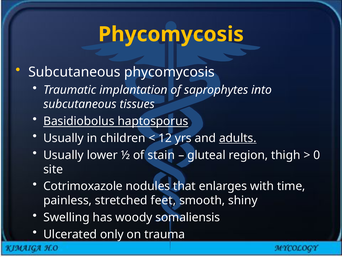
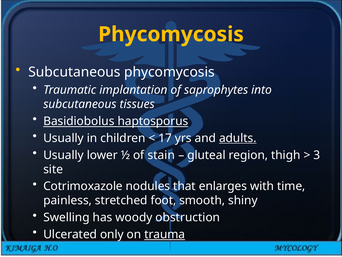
12: 12 -> 17
0: 0 -> 3
feet: feet -> foot
somaliensis: somaliensis -> obstruction
trauma underline: none -> present
